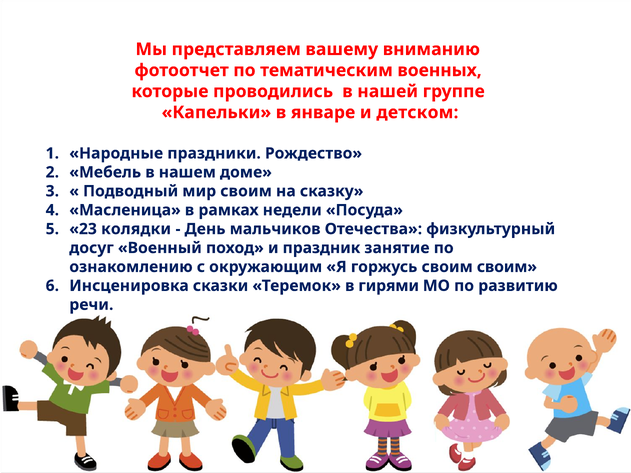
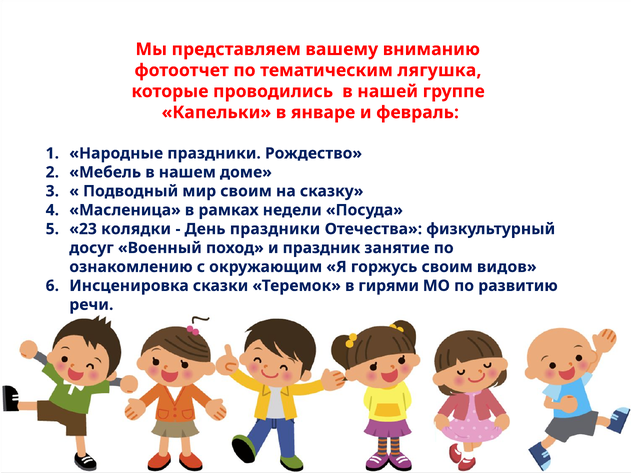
военных: военных -> лягушка
детском: детском -> февраль
День мальчиков: мальчиков -> праздники
своим своим: своим -> видов
